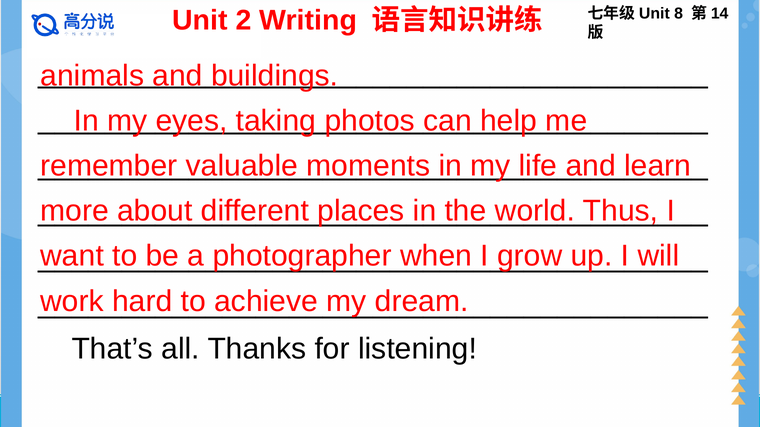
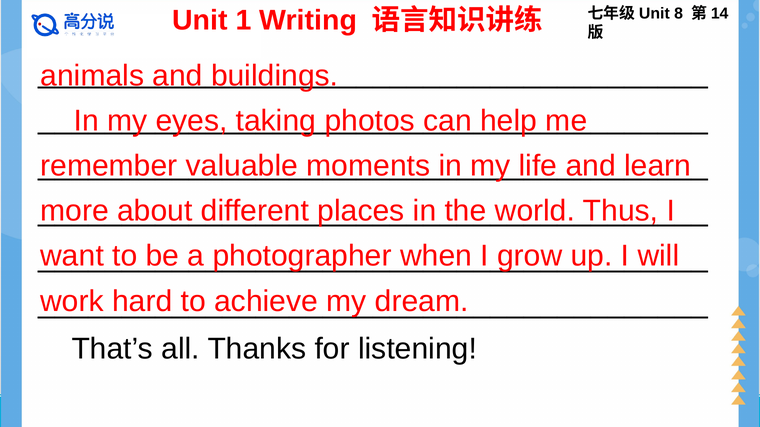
2: 2 -> 1
